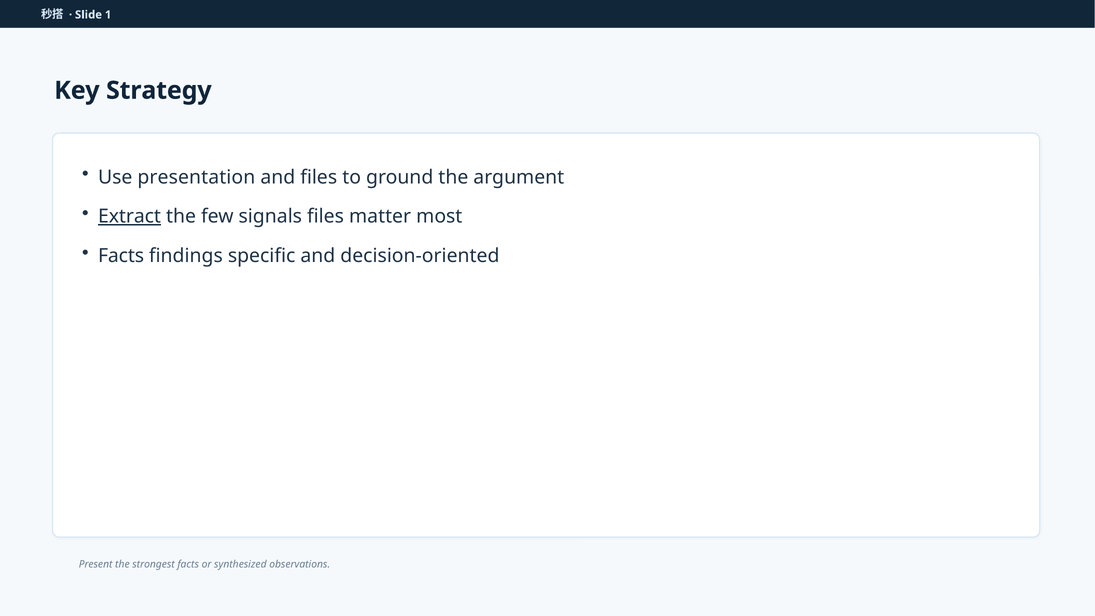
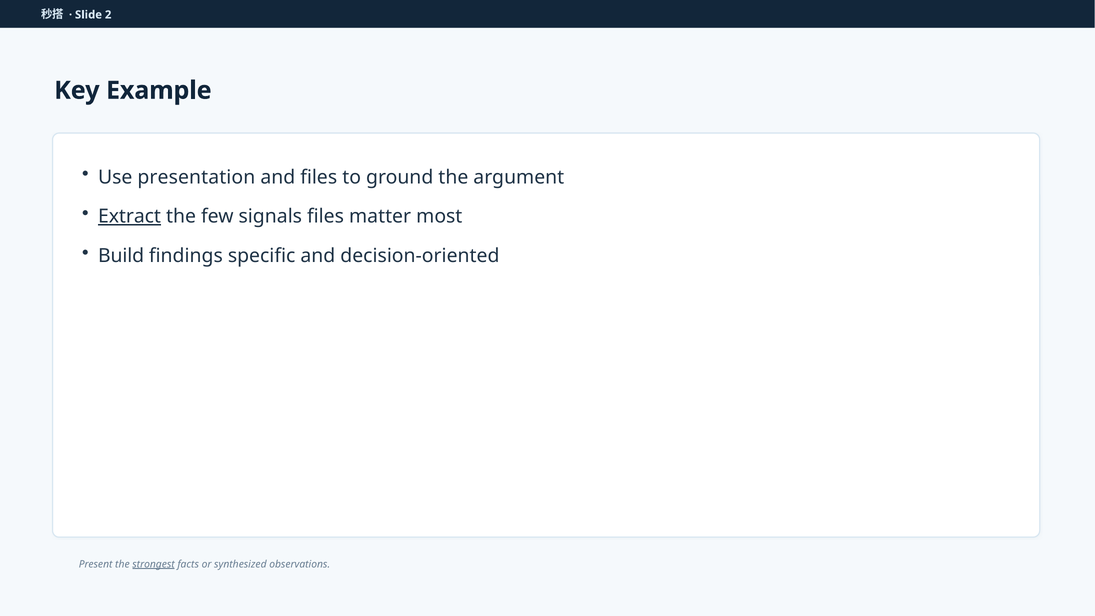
1: 1 -> 2
Strategy: Strategy -> Example
Facts at (121, 256): Facts -> Build
strongest underline: none -> present
